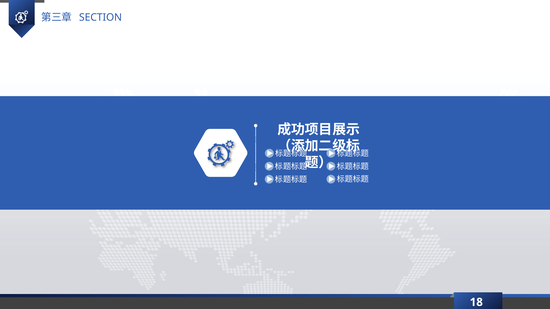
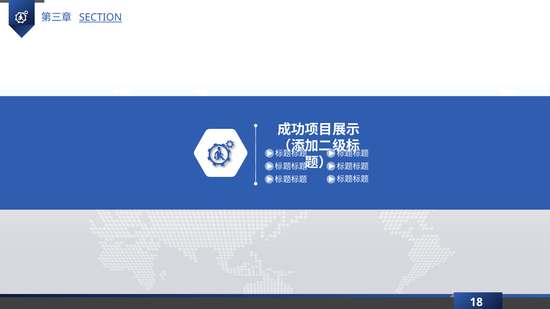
SECTION underline: none -> present
